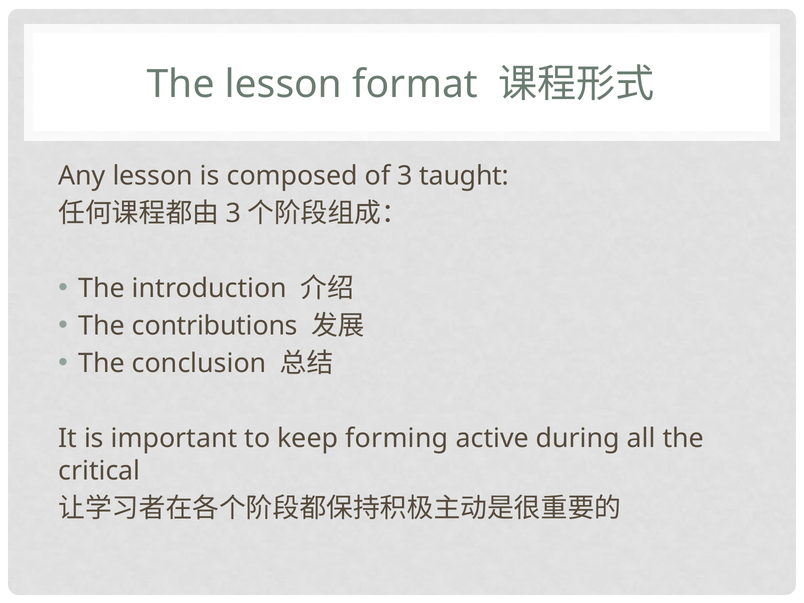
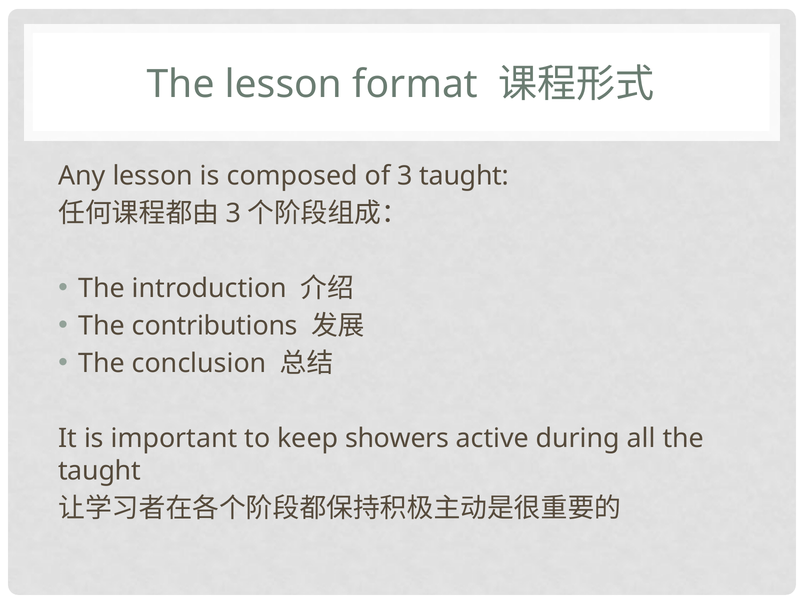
forming: forming -> showers
critical at (99, 471): critical -> taught
